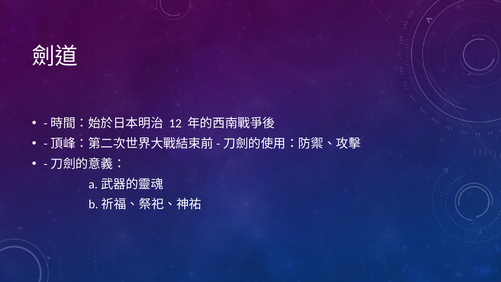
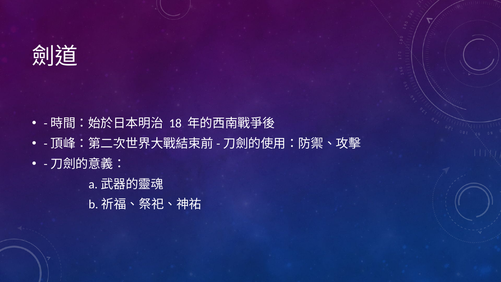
12: 12 -> 18
